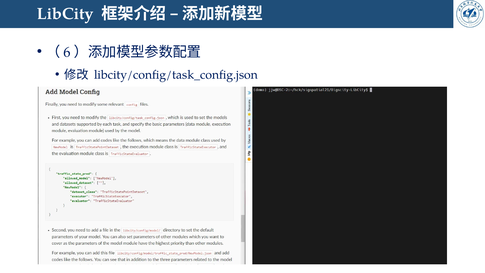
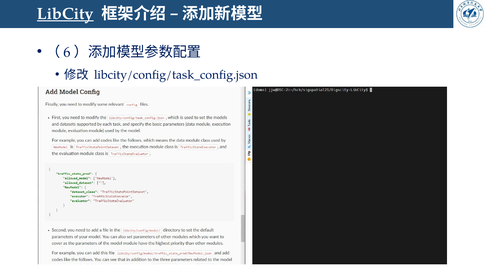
LibCity underline: none -> present
